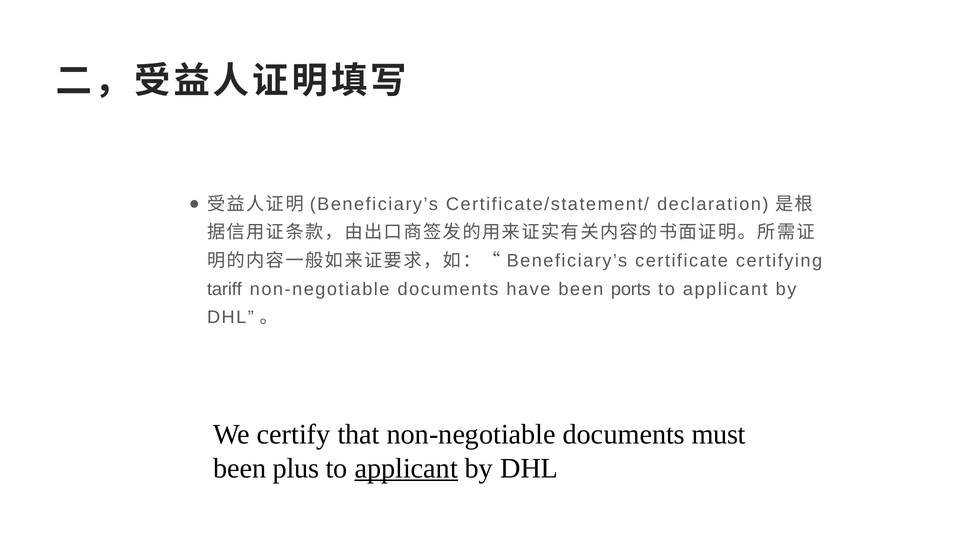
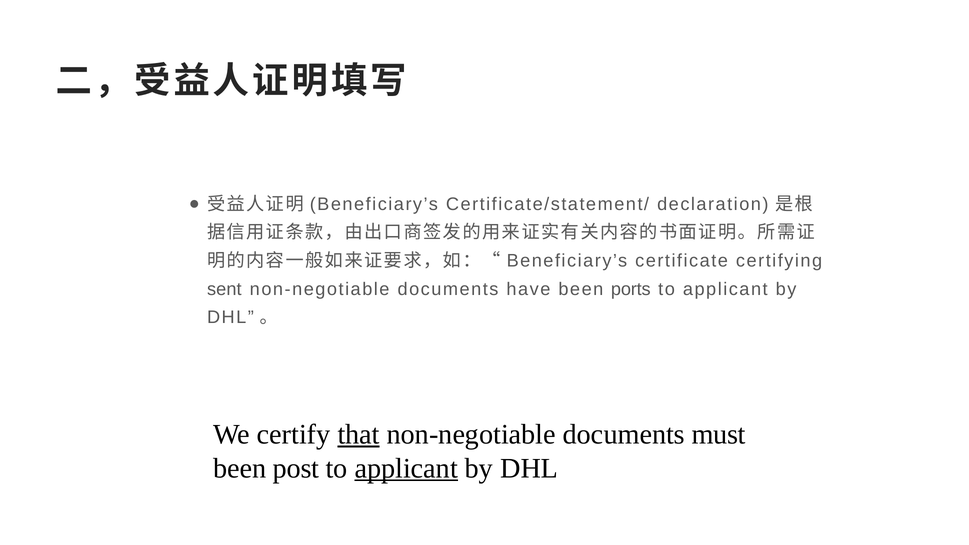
tariff: tariff -> sent
that underline: none -> present
plus: plus -> post
